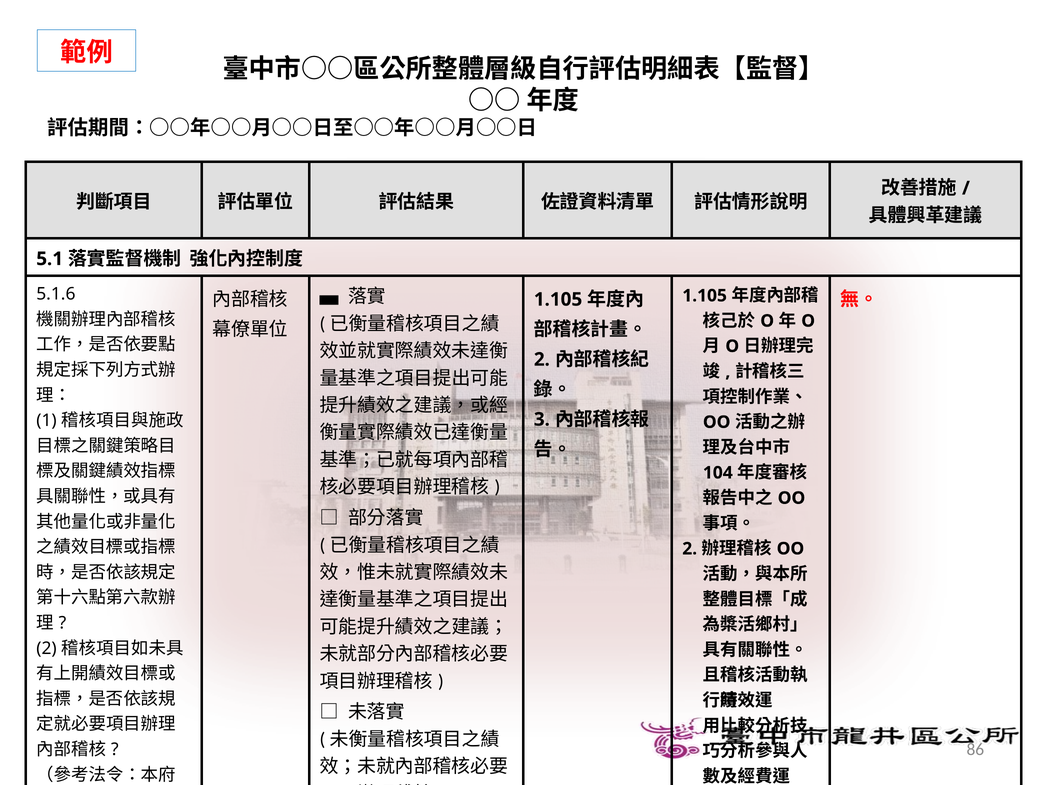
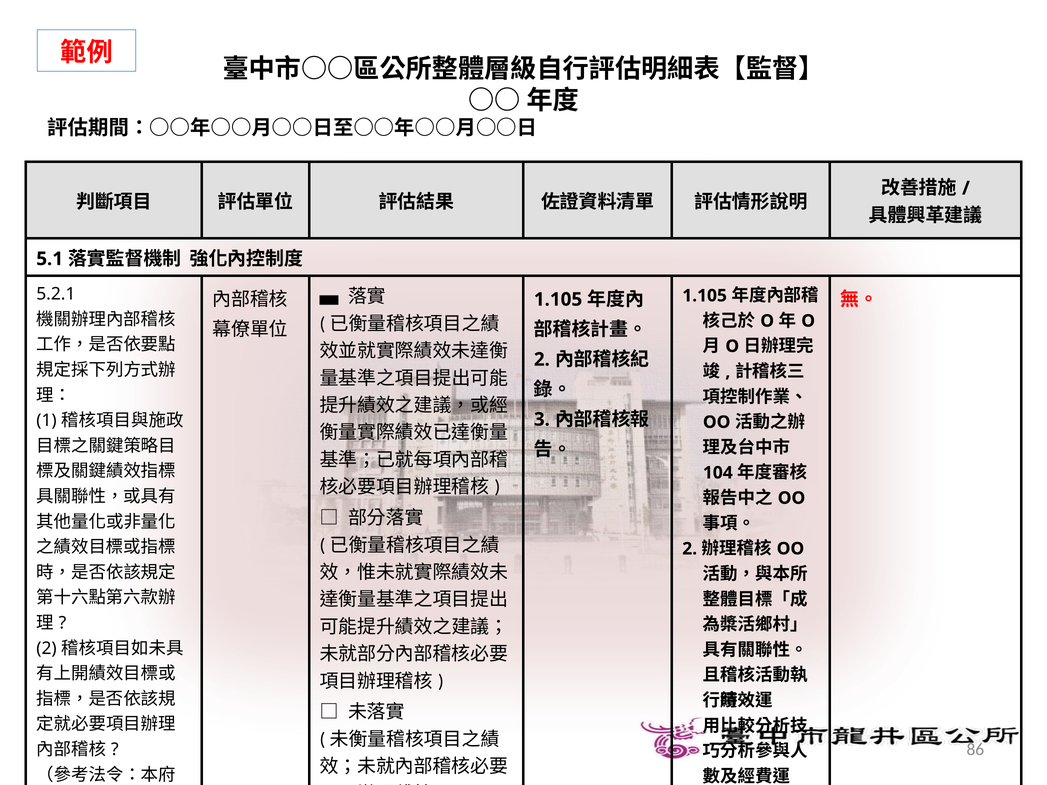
5.1.6: 5.1.6 -> 5.2.1
